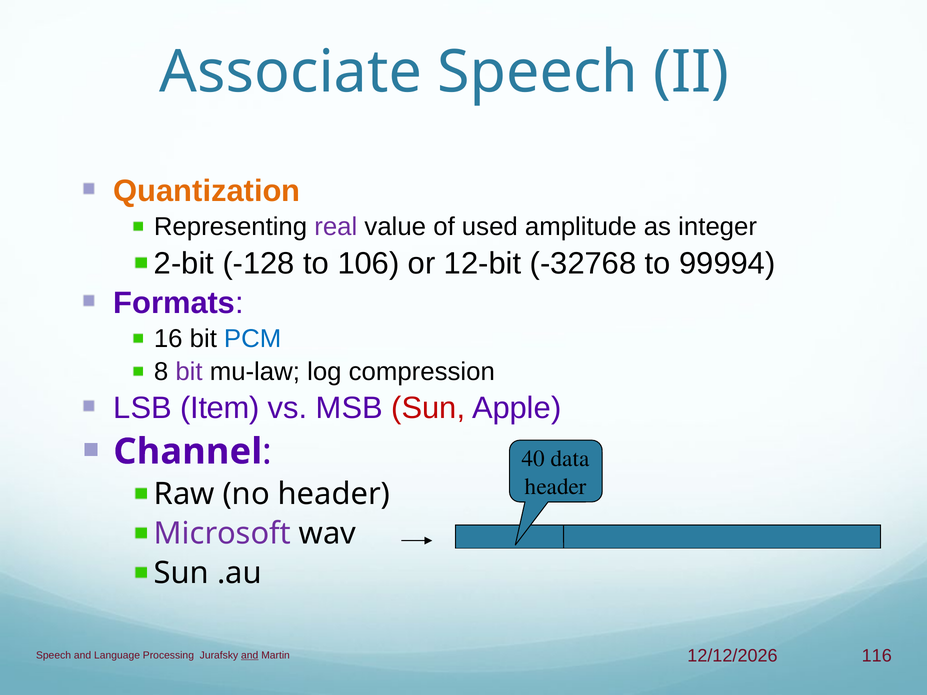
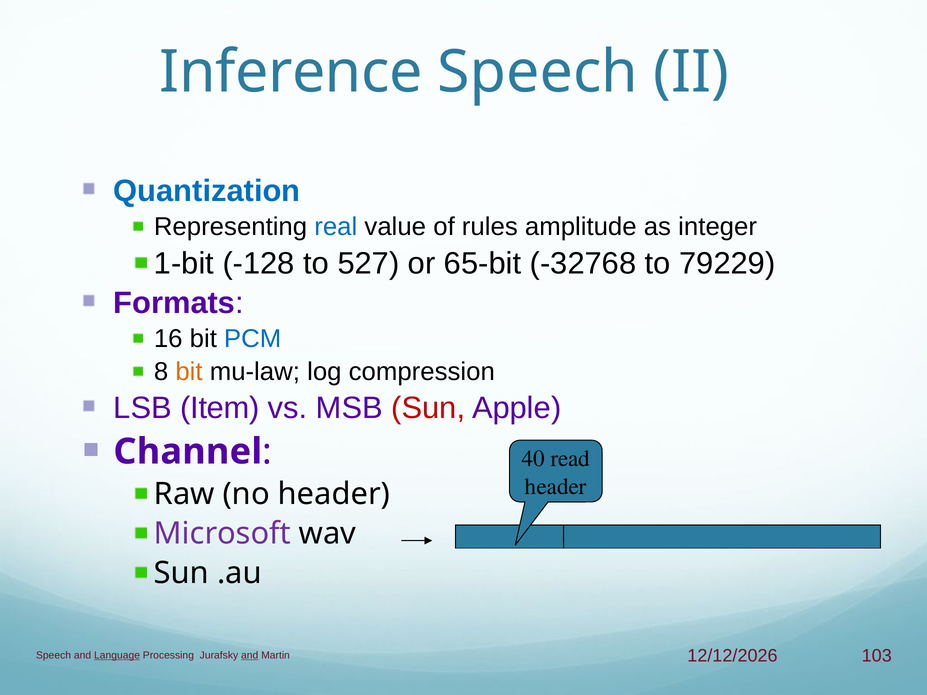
Associate: Associate -> Inference
Quantization colour: orange -> blue
real colour: purple -> blue
used: used -> rules
2-bit: 2-bit -> 1-bit
106: 106 -> 527
12-bit: 12-bit -> 65-bit
99994: 99994 -> 79229
bit at (189, 372) colour: purple -> orange
data: data -> read
116: 116 -> 103
Language underline: none -> present
